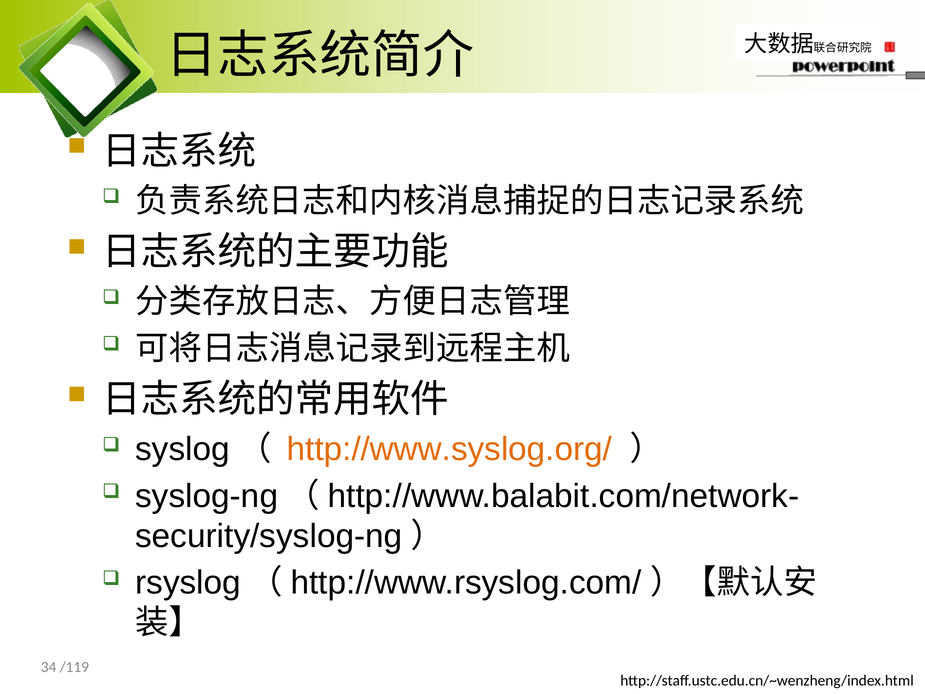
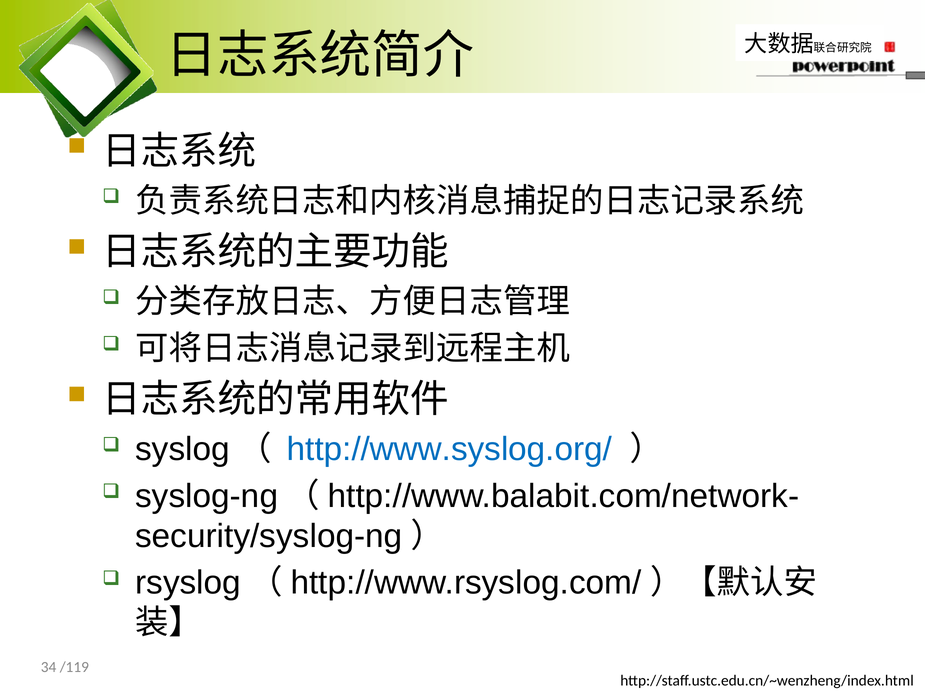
http://www.syslog.org/ colour: orange -> blue
